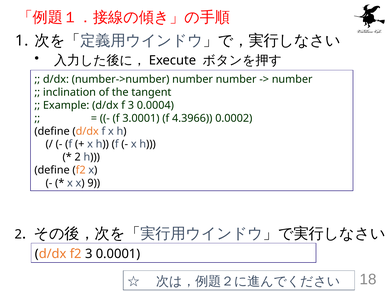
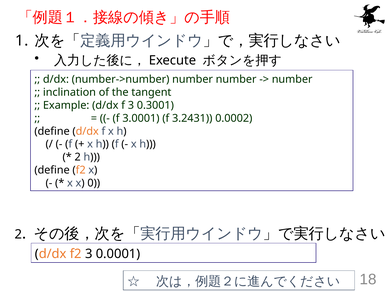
0.0004: 0.0004 -> 0.3001
4.3966: 4.3966 -> 3.2431
9: 9 -> 0
